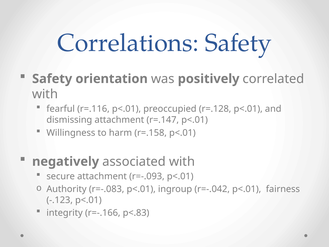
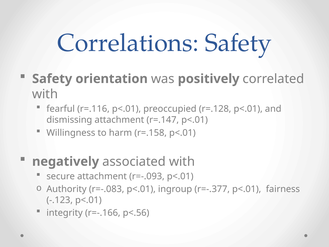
r=-.042: r=-.042 -> r=-.377
p<.83: p<.83 -> p<.56
